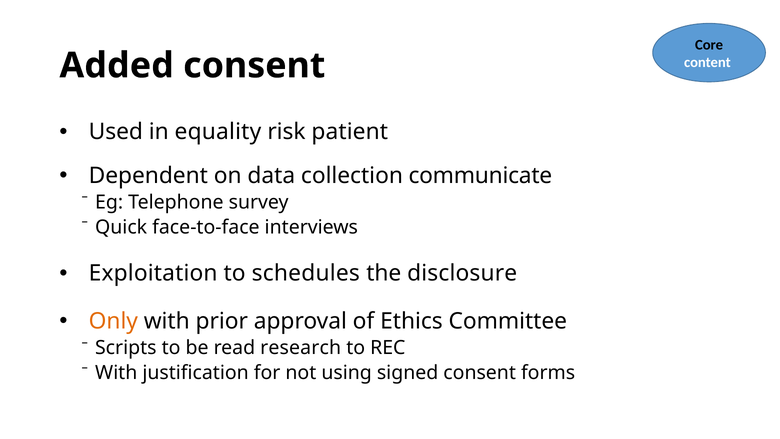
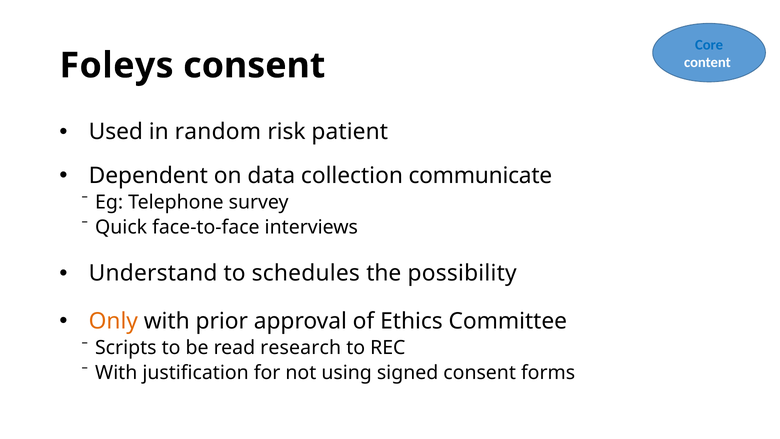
Core colour: black -> blue
Added: Added -> Foleys
equality: equality -> random
Exploitation: Exploitation -> Understand
disclosure: disclosure -> possibility
